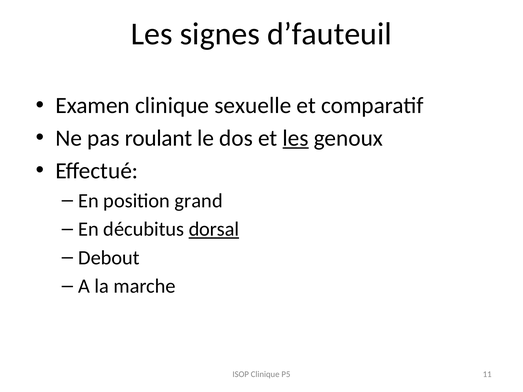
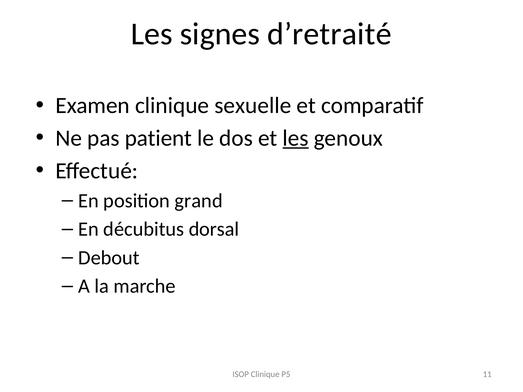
d’fauteuil: d’fauteuil -> d’retraité
roulant: roulant -> patient
dorsal underline: present -> none
